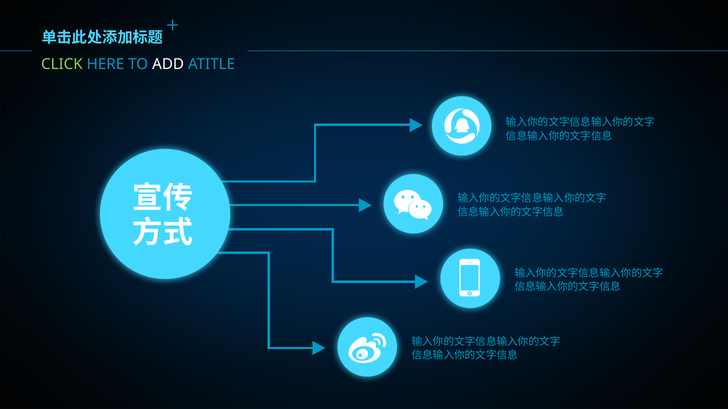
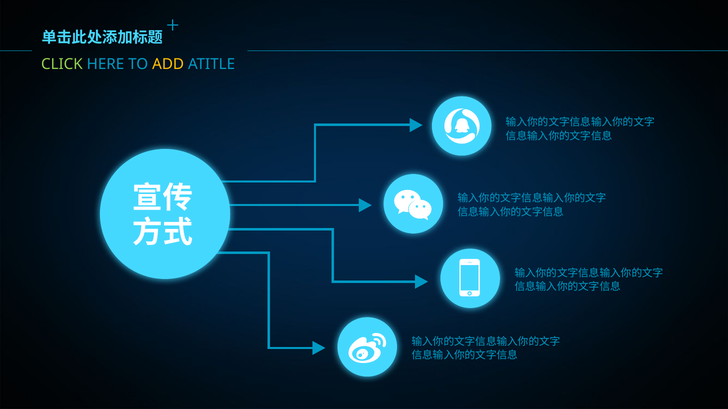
ADD colour: white -> yellow
